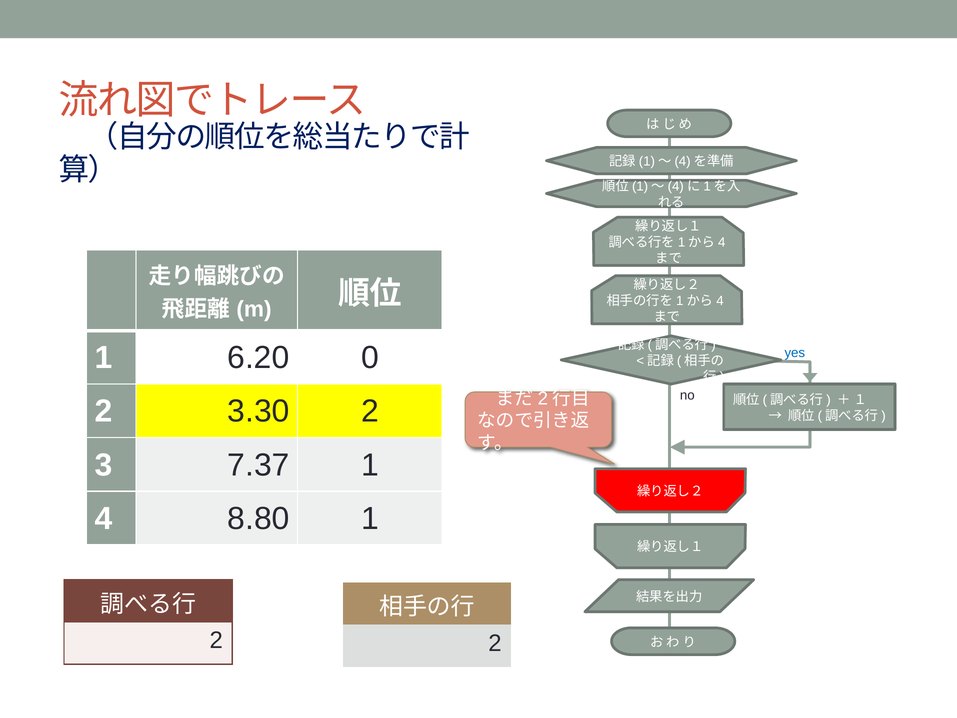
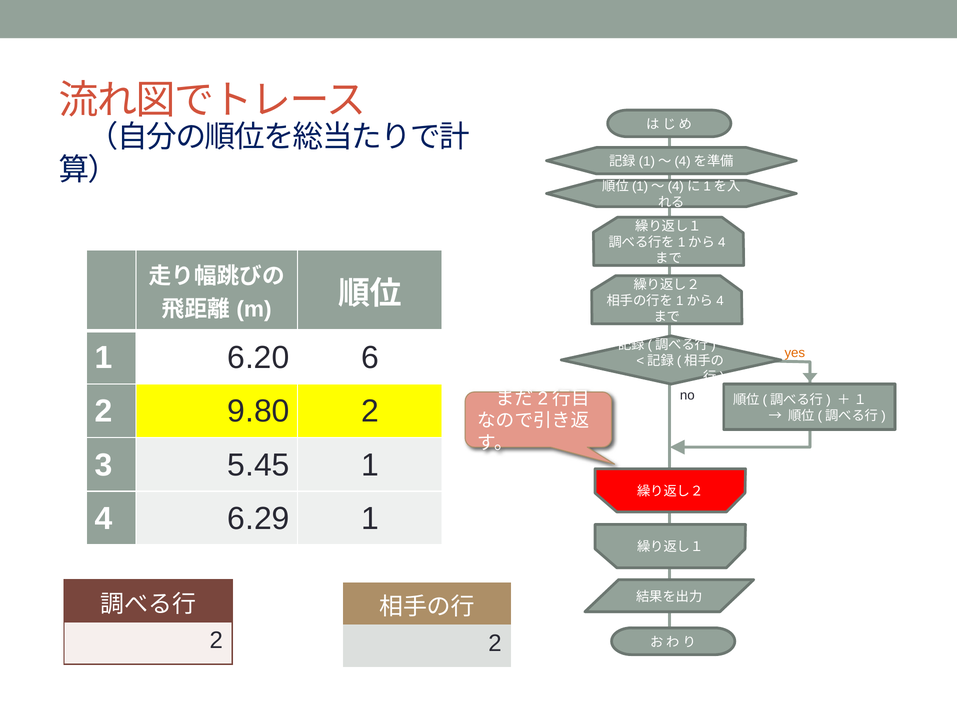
0: 0 -> 6
yes colour: blue -> orange
3.30: 3.30 -> 9.80
7.37: 7.37 -> 5.45
8.80: 8.80 -> 6.29
